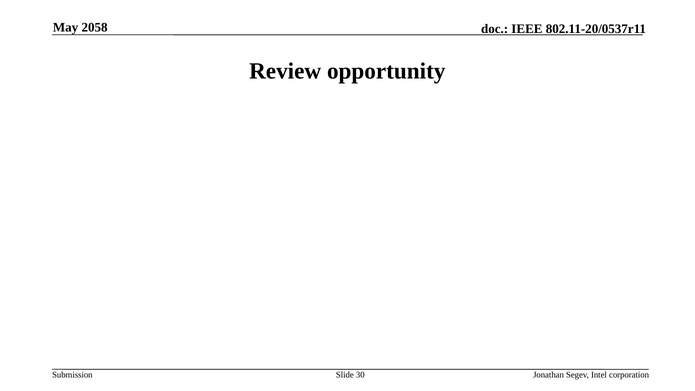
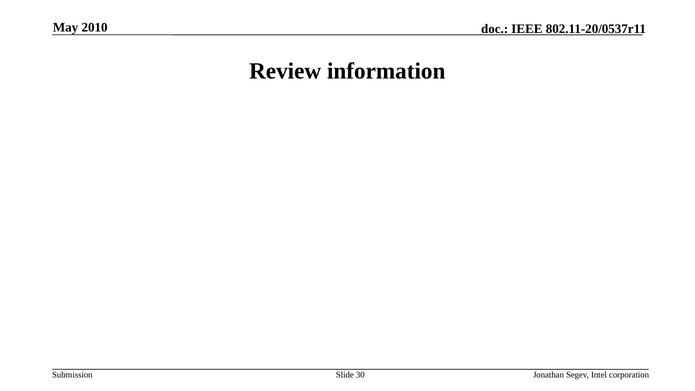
2058: 2058 -> 2010
opportunity: opportunity -> information
